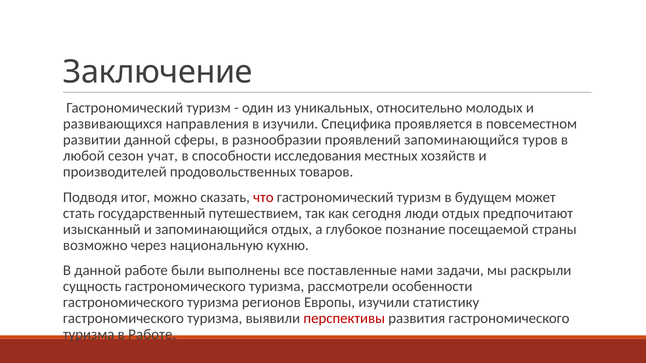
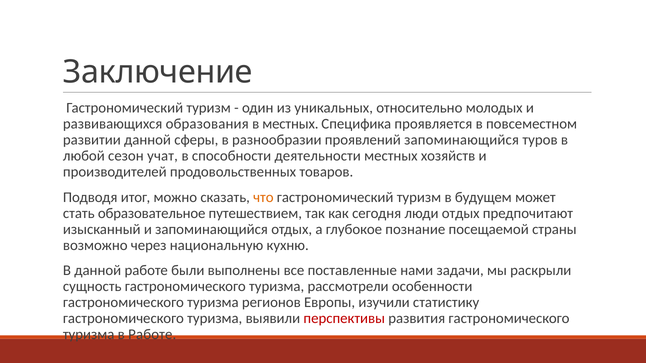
направления: направления -> образования
в изучили: изучили -> местных
исследования: исследования -> деятельности
что colour: red -> orange
государственный: государственный -> образовательное
